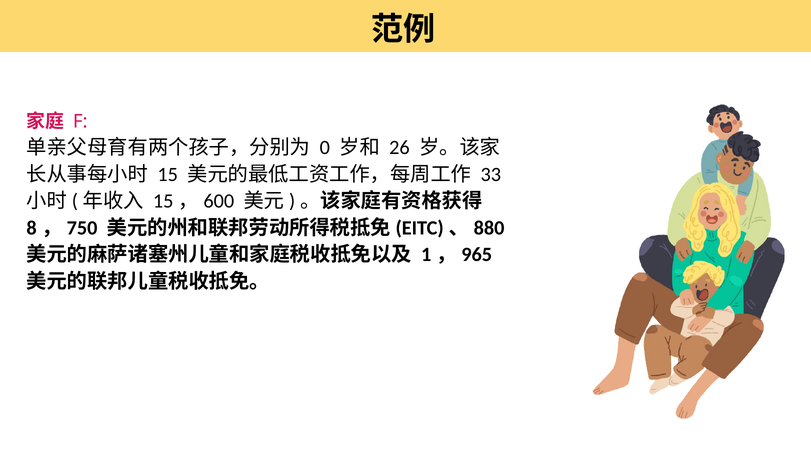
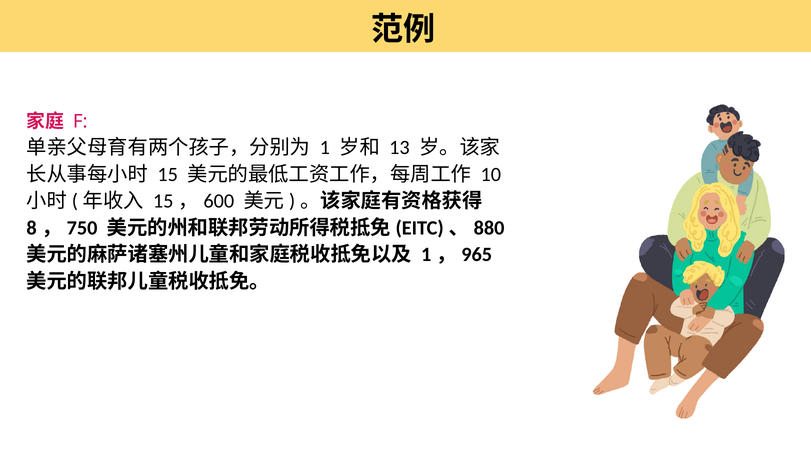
0: 0 -> 1
26: 26 -> 13
33: 33 -> 10
